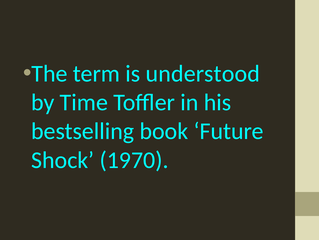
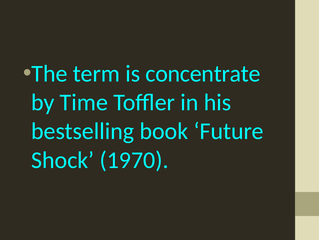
understood: understood -> concentrate
